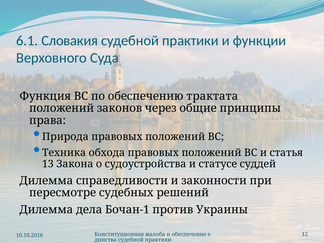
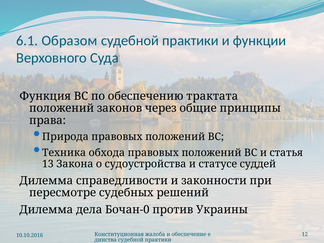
Словакия: Словакия -> Образом
Бочан-1: Бочан-1 -> Бочан-0
